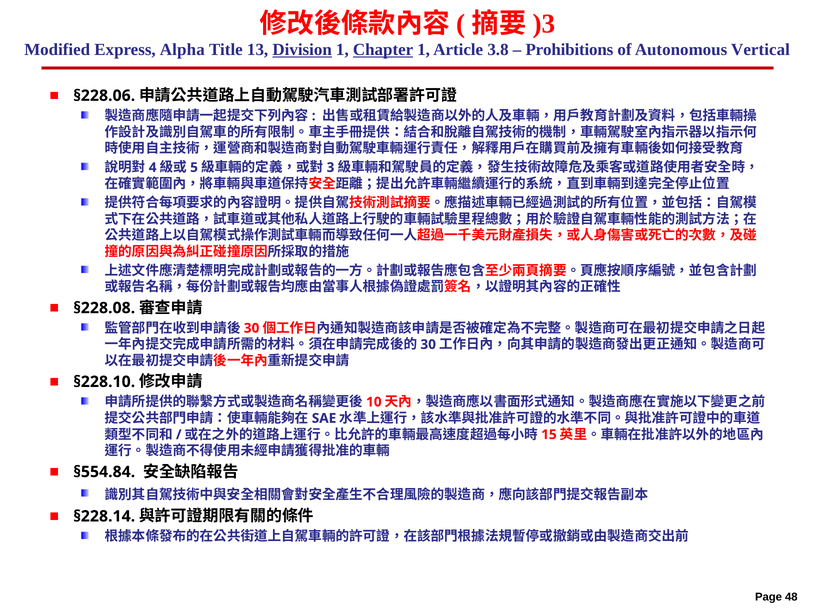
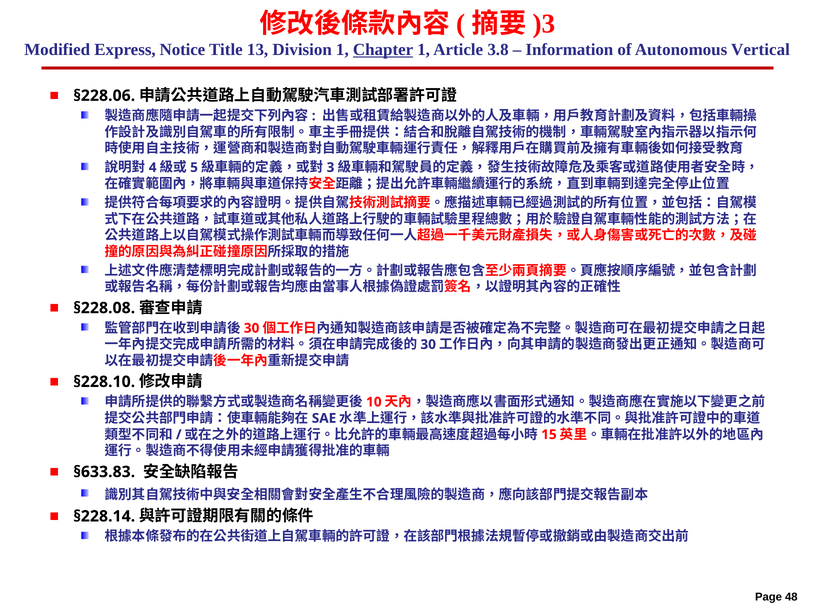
Alpha: Alpha -> Notice
Division underline: present -> none
Prohibitions: Prohibitions -> Information
§554.84: §554.84 -> §633.83
